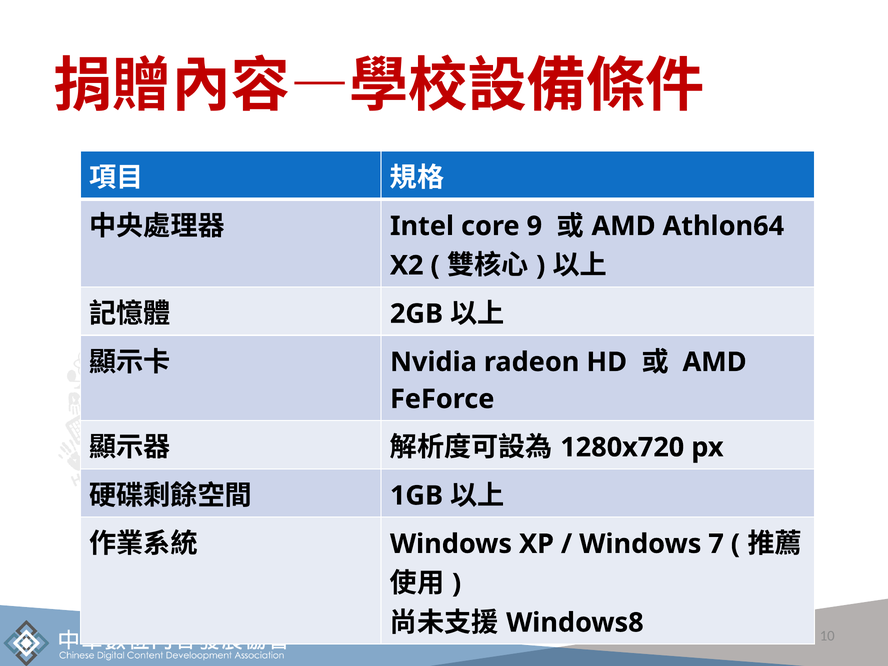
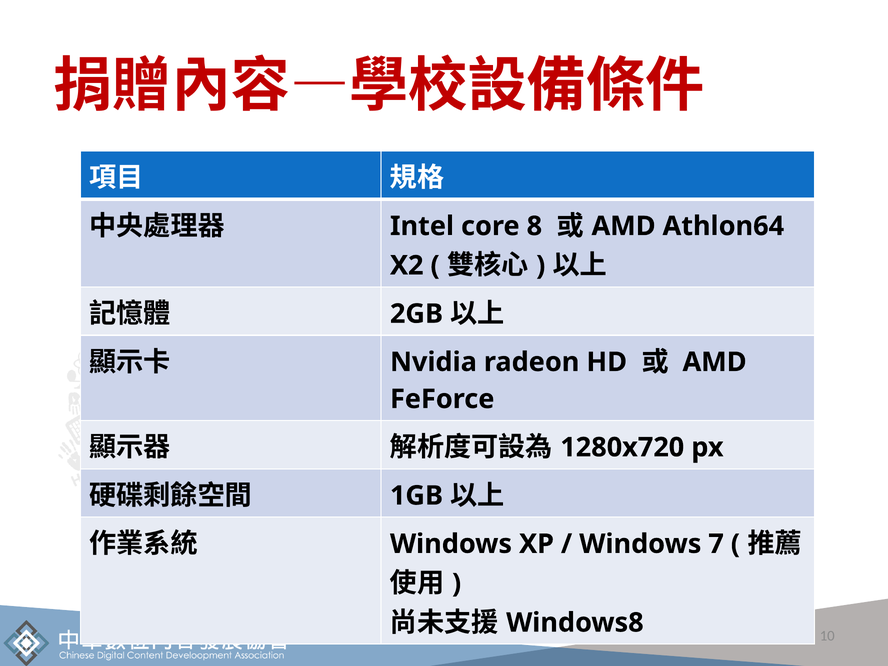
9: 9 -> 8
